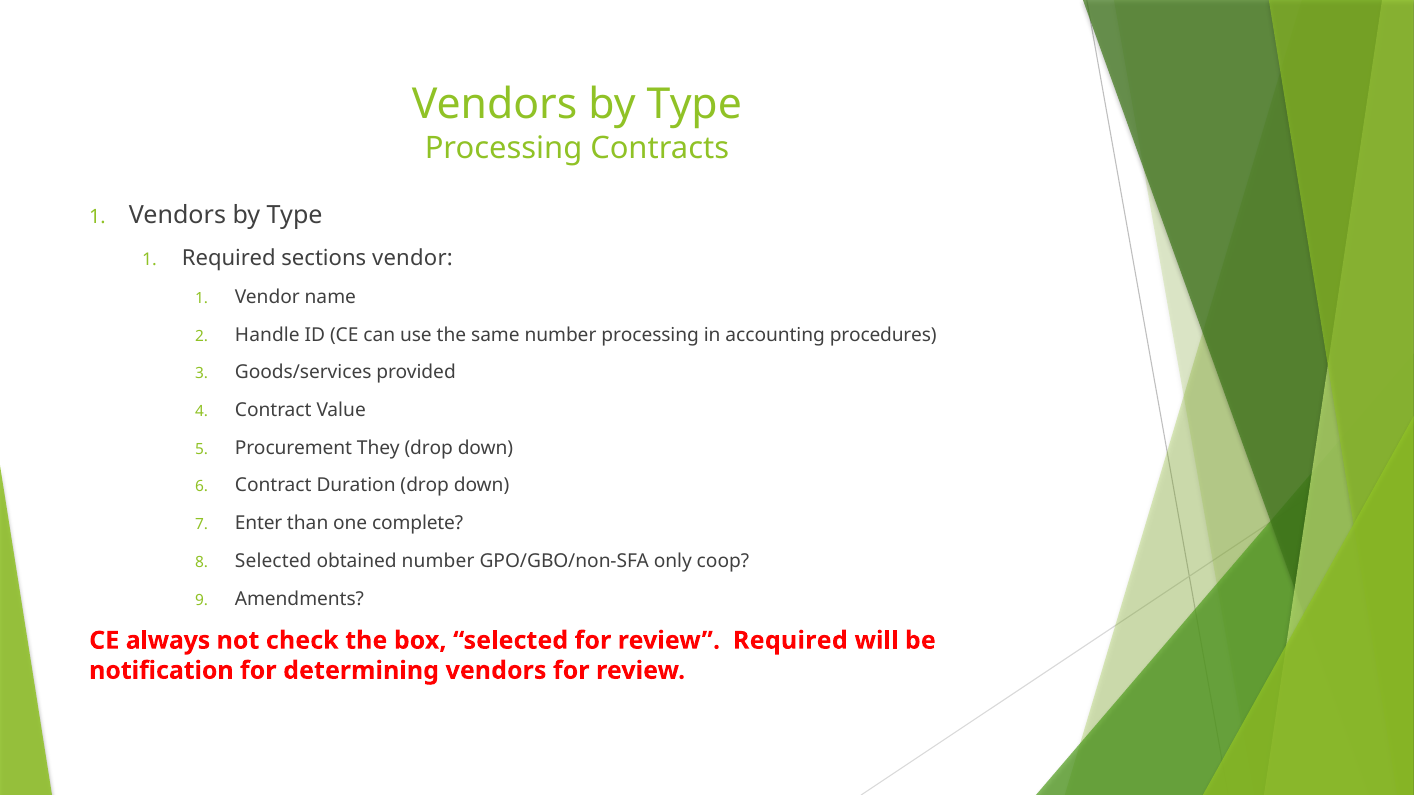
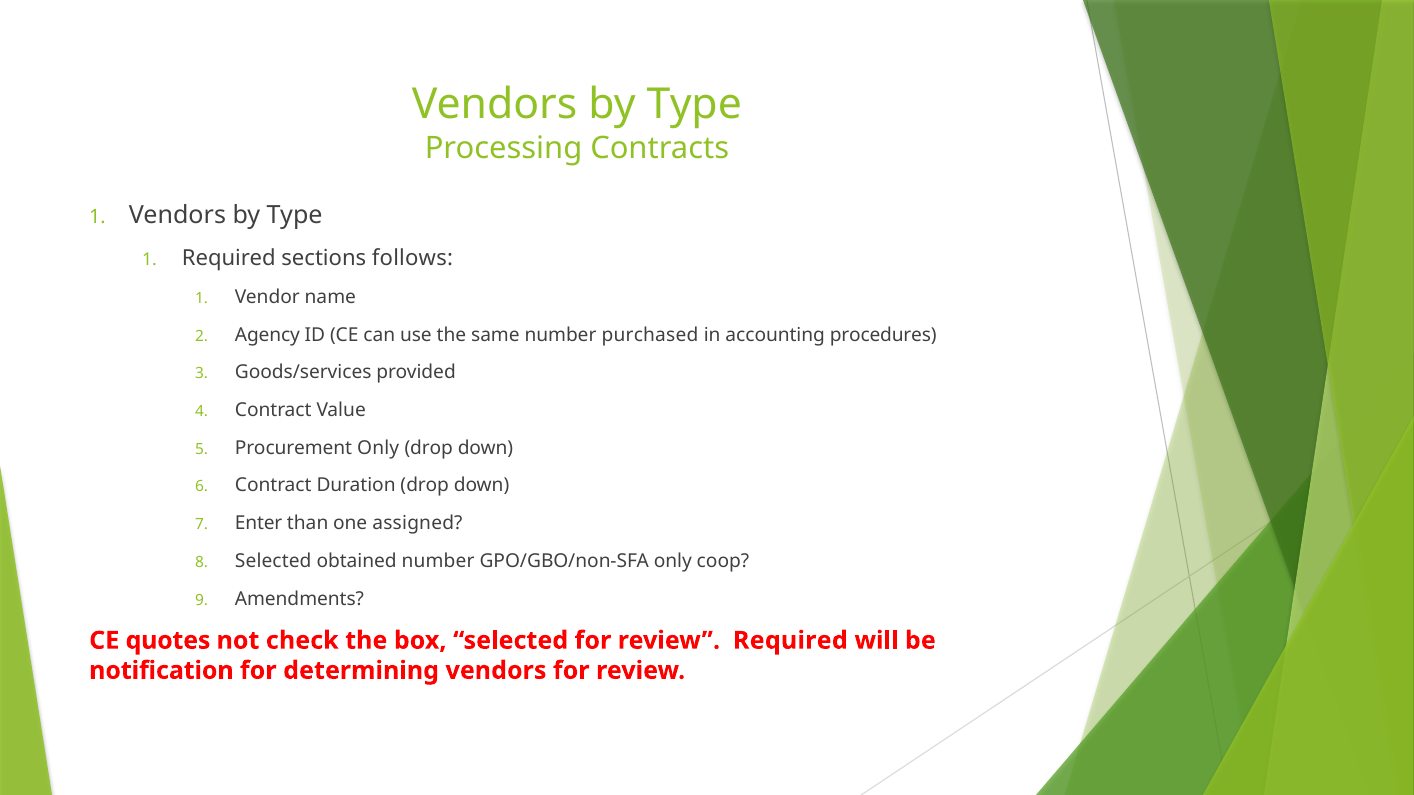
sections vendor: vendor -> follows
Handle: Handle -> Agency
number processing: processing -> purchased
Procurement They: They -> Only
complete: complete -> assigned
always: always -> quotes
